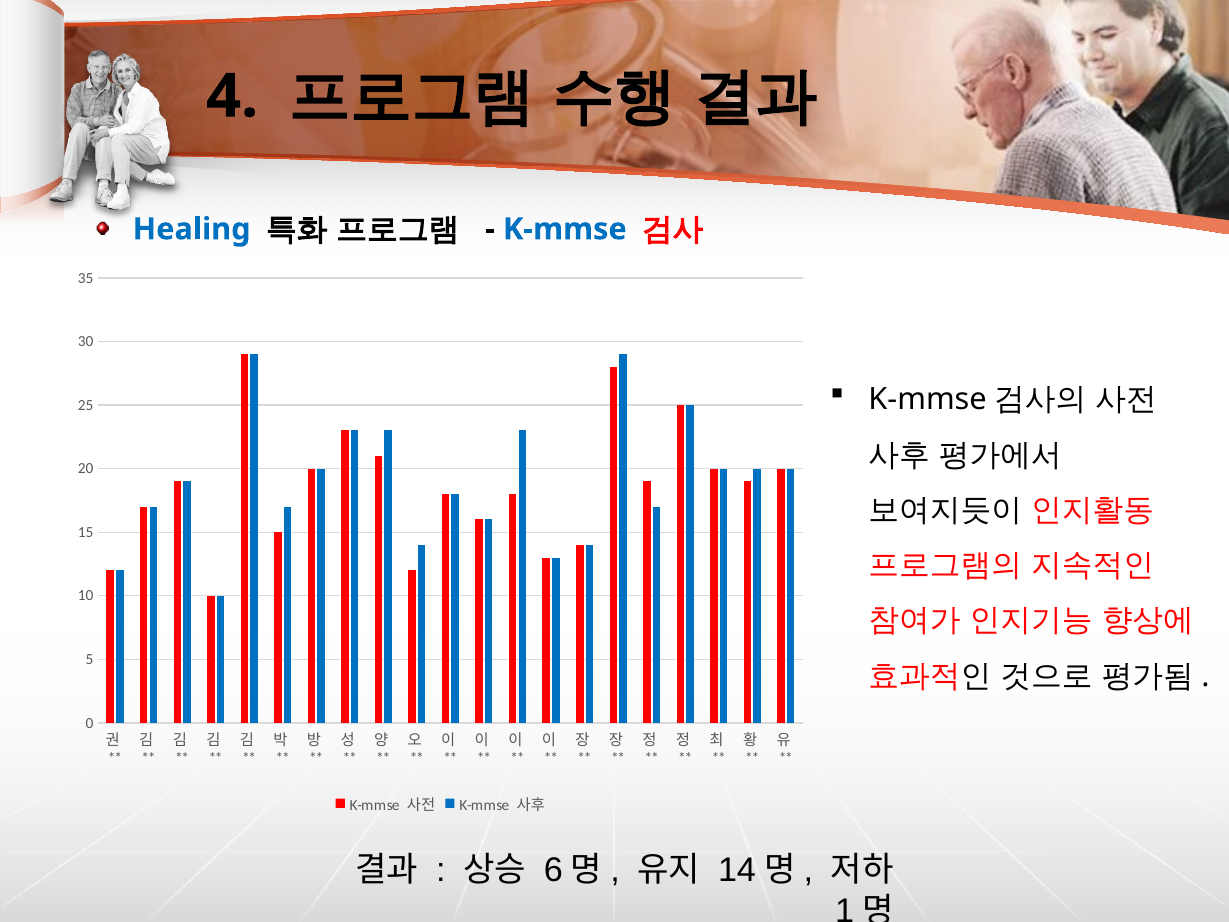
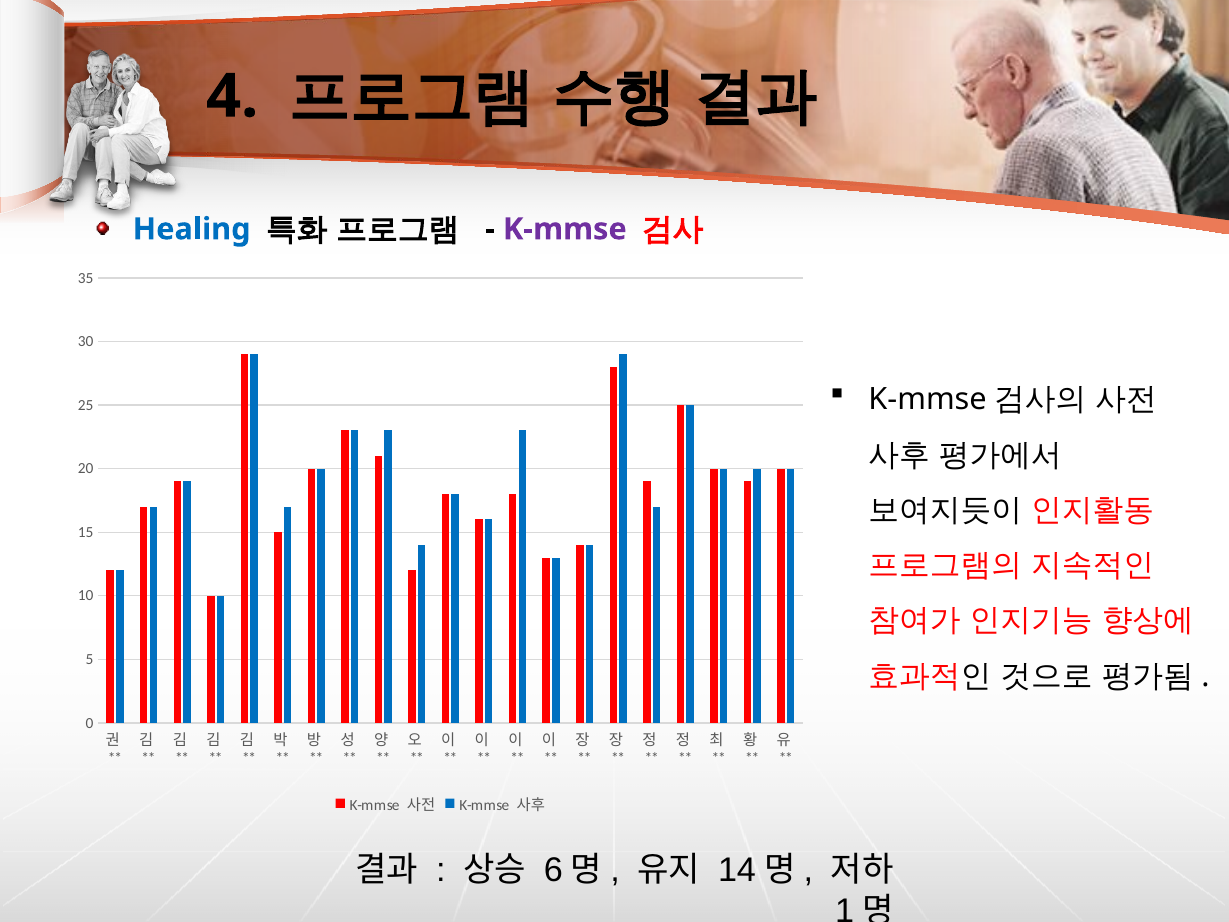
K-mmse at (565, 229) colour: blue -> purple
